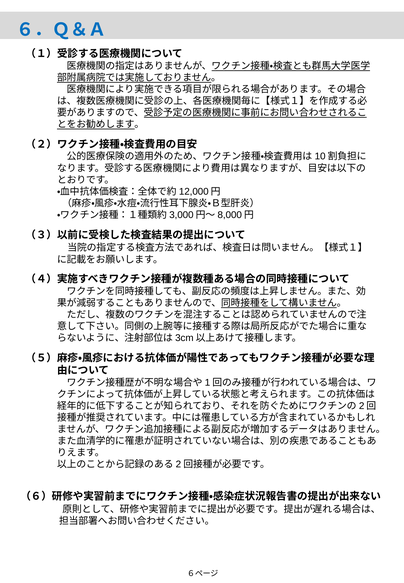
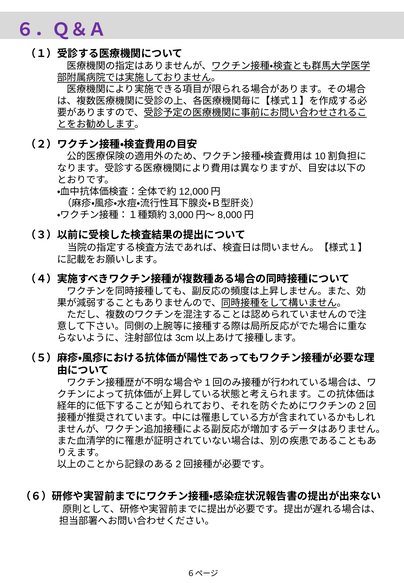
６．Ｑ＆Ａ colour: blue -> purple
